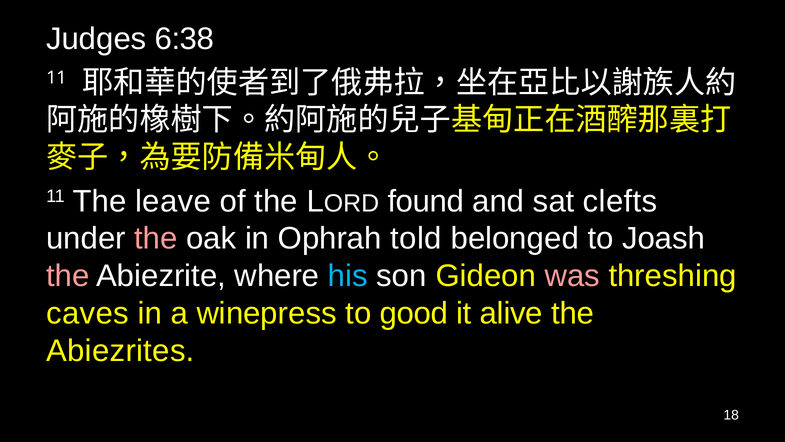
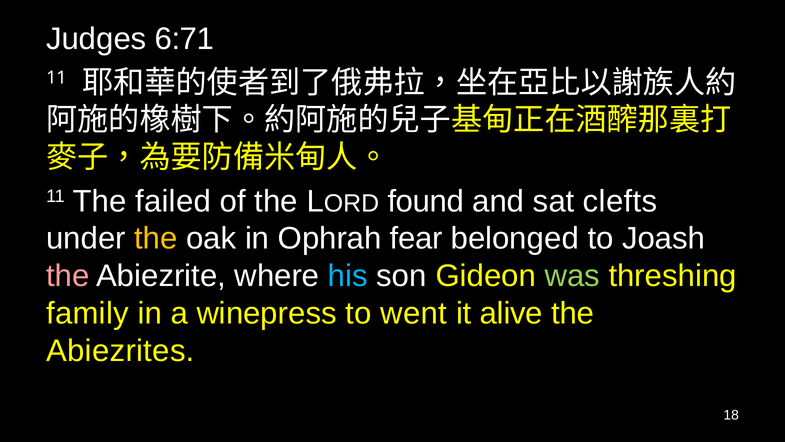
6:38: 6:38 -> 6:71
leave: leave -> failed
the at (156, 238) colour: pink -> yellow
told: told -> fear
was colour: pink -> light green
caves: caves -> family
good: good -> went
